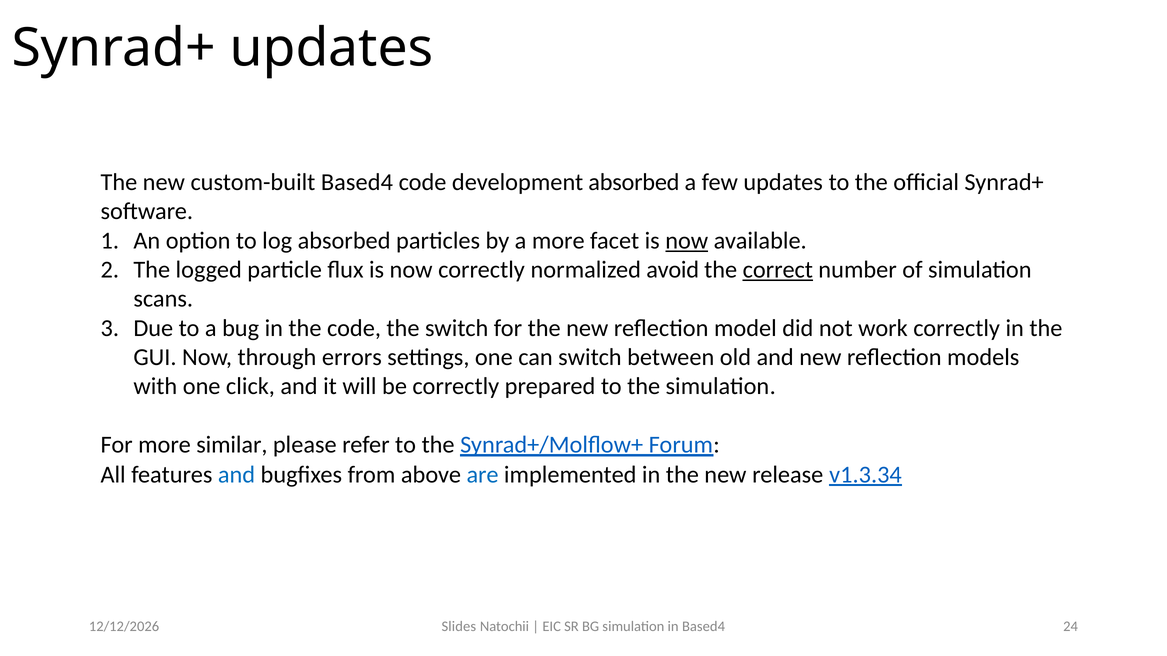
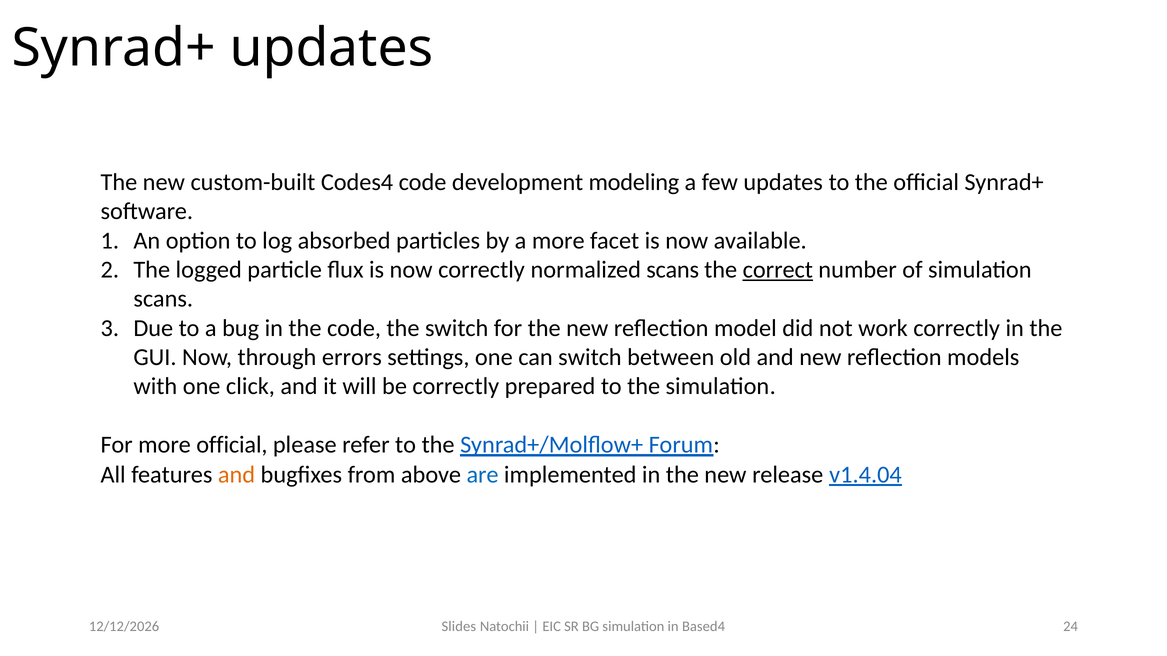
custom-built Based4: Based4 -> Codes4
development absorbed: absorbed -> modeling
now at (687, 241) underline: present -> none
normalized avoid: avoid -> scans
more similar: similar -> official
and at (236, 475) colour: blue -> orange
v1.3.34: v1.3.34 -> v1.4.04
